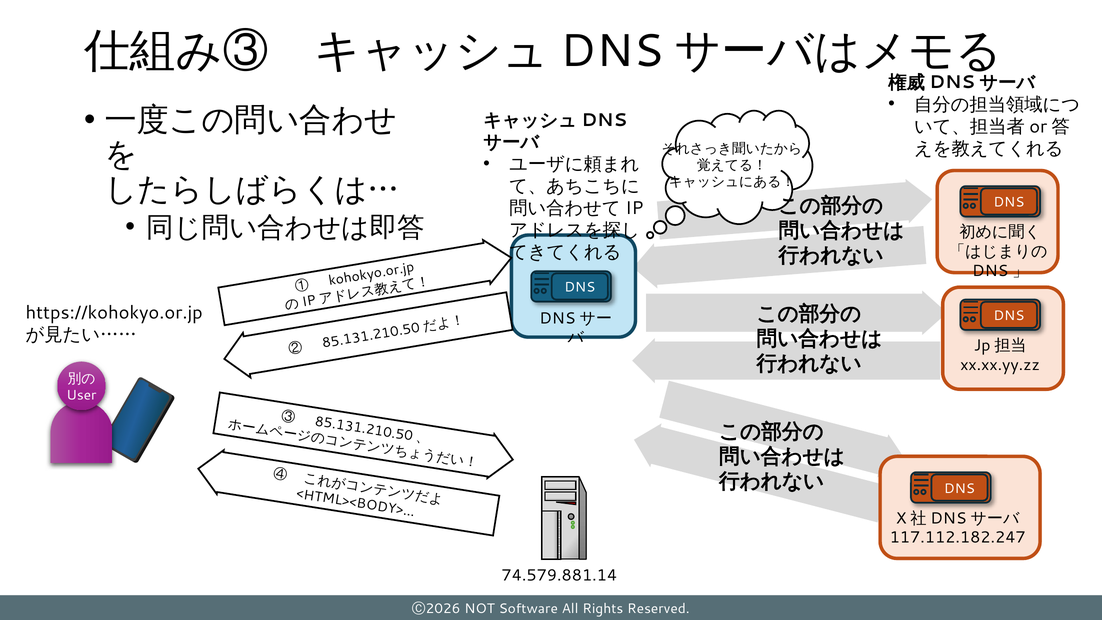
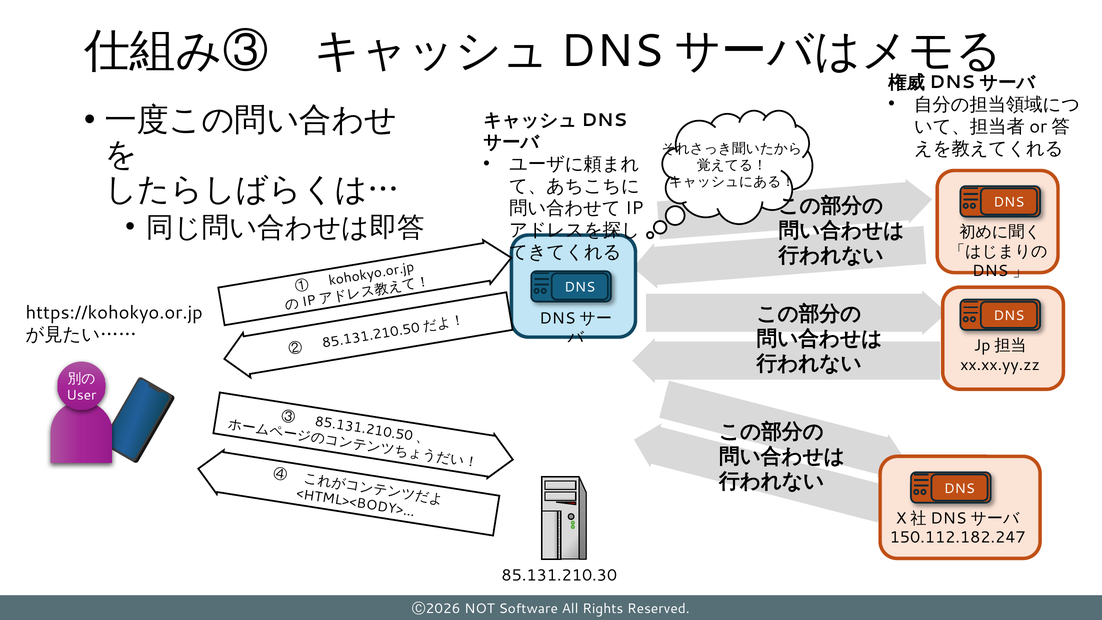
117.112.182.247: 117.112.182.247 -> 150.112.182.247
74.579.881.14: 74.579.881.14 -> 85.131.210.30
